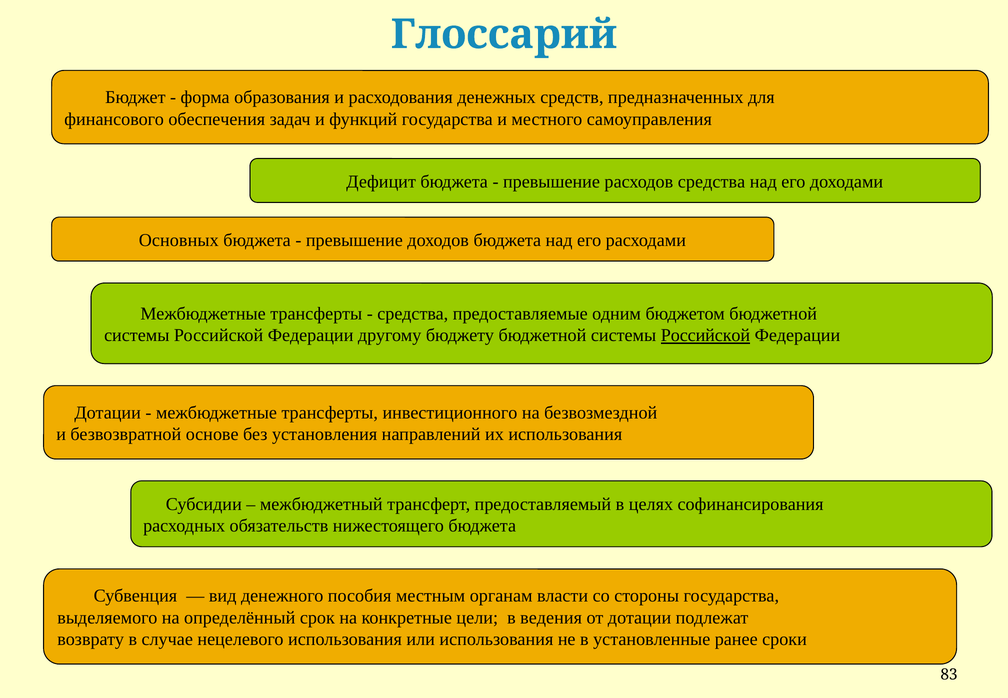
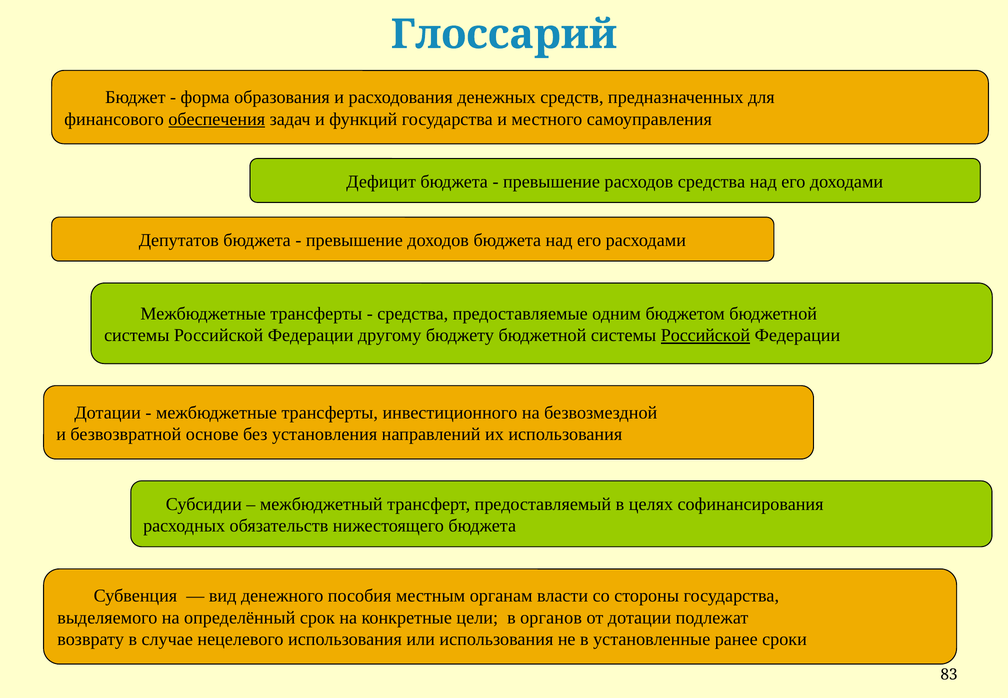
обеспечения underline: none -> present
Основных: Основных -> Депутатов
ведения: ведения -> органов
